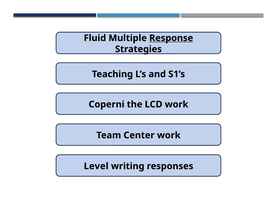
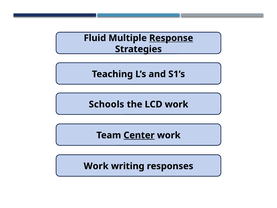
Coperni: Coperni -> Schools
Center underline: none -> present
Level at (96, 166): Level -> Work
